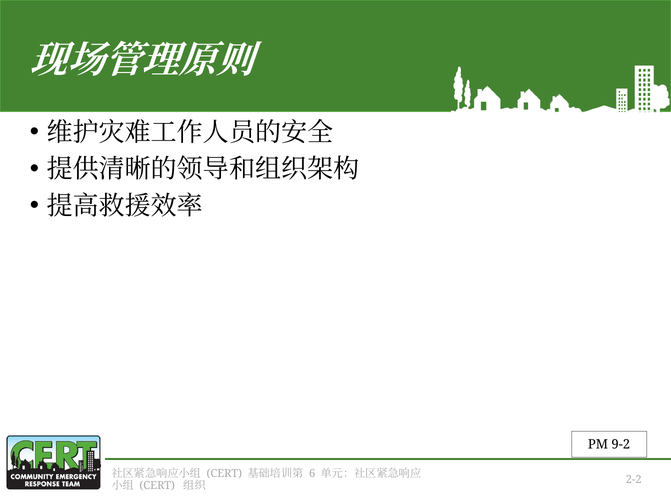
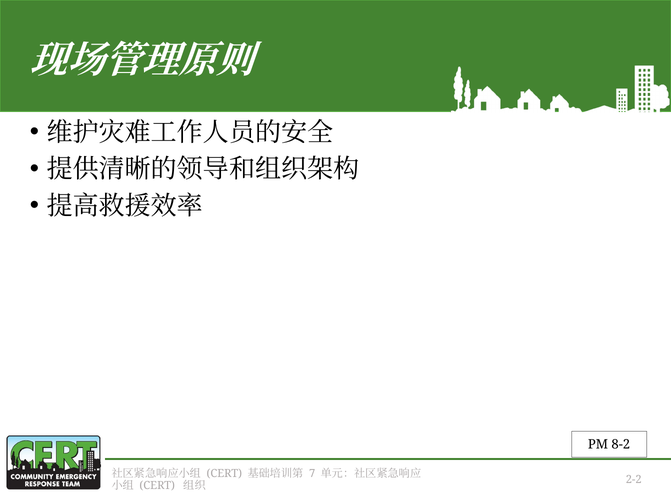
9-2: 9-2 -> 8-2
6: 6 -> 7
